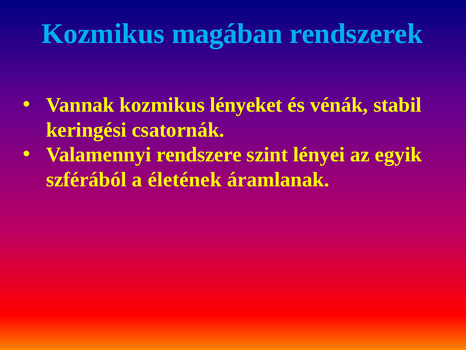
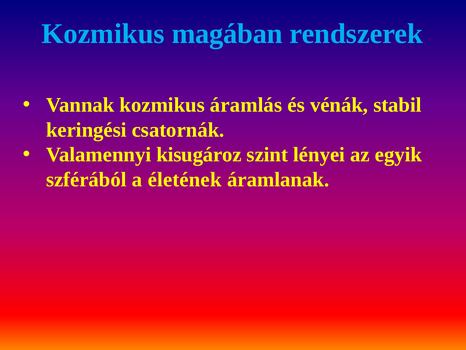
lényeket: lényeket -> áramlás
rendszere: rendszere -> kisugároz
